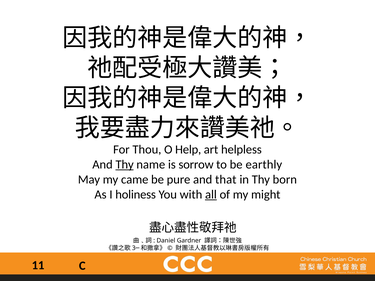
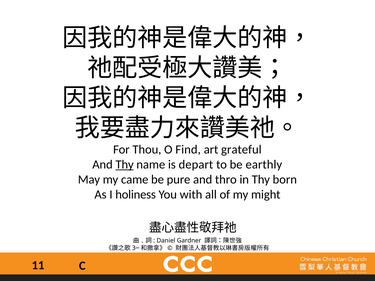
Help: Help -> Find
helpless: helpless -> grateful
sorrow: sorrow -> depart
that: that -> thro
all underline: present -> none
